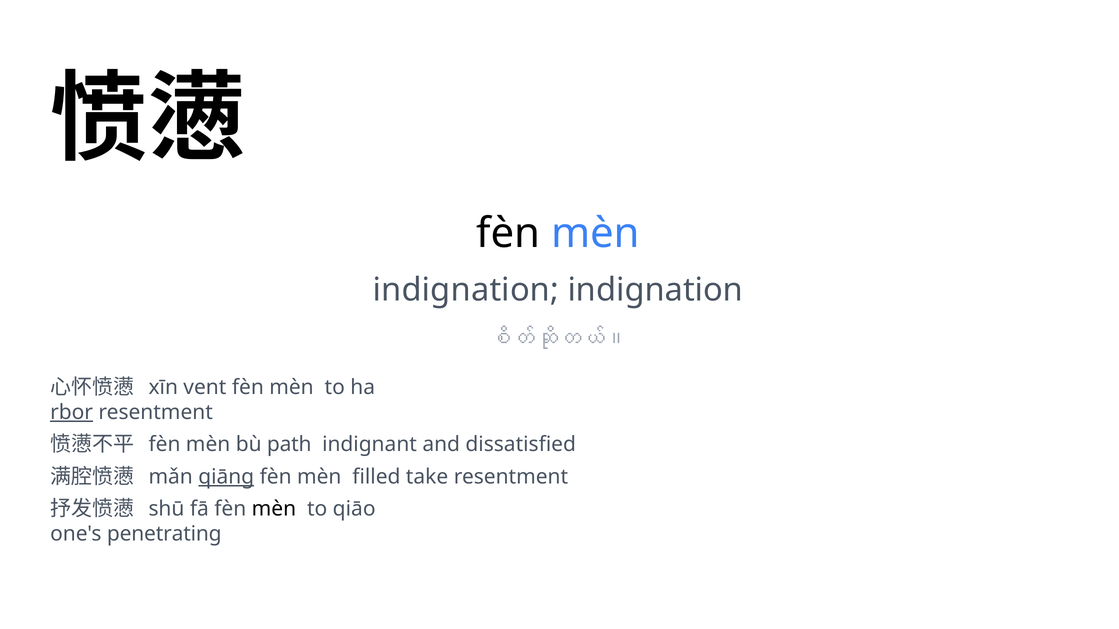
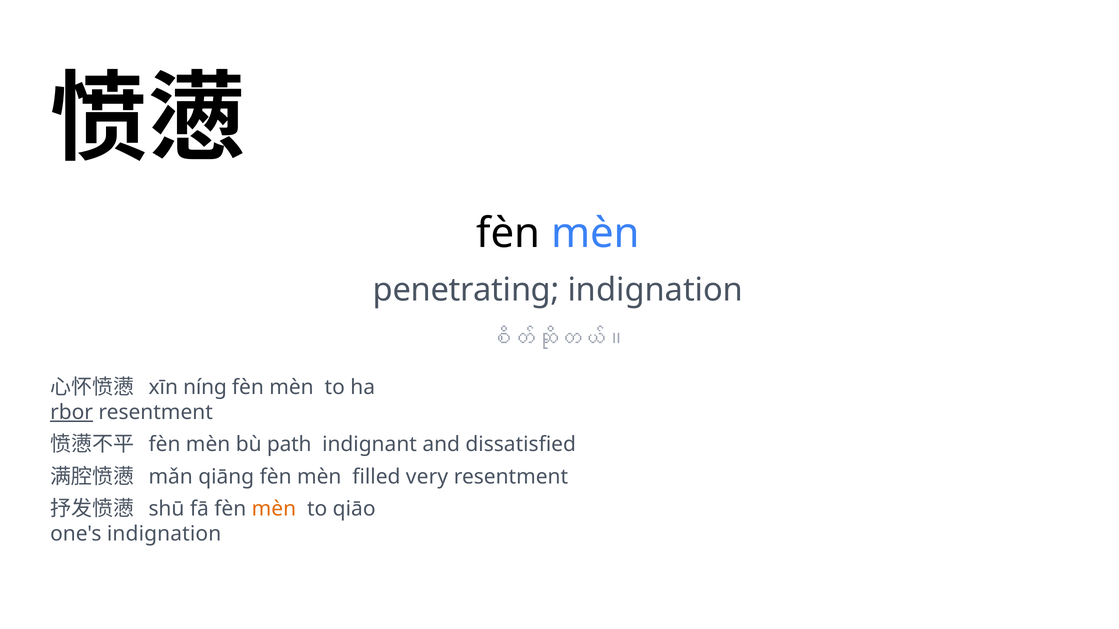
indignation at (466, 290): indignation -> penetrating
vent: vent -> níng
qiāng underline: present -> none
take: take -> very
mèn at (274, 509) colour: black -> orange
one's penetrating: penetrating -> indignation
